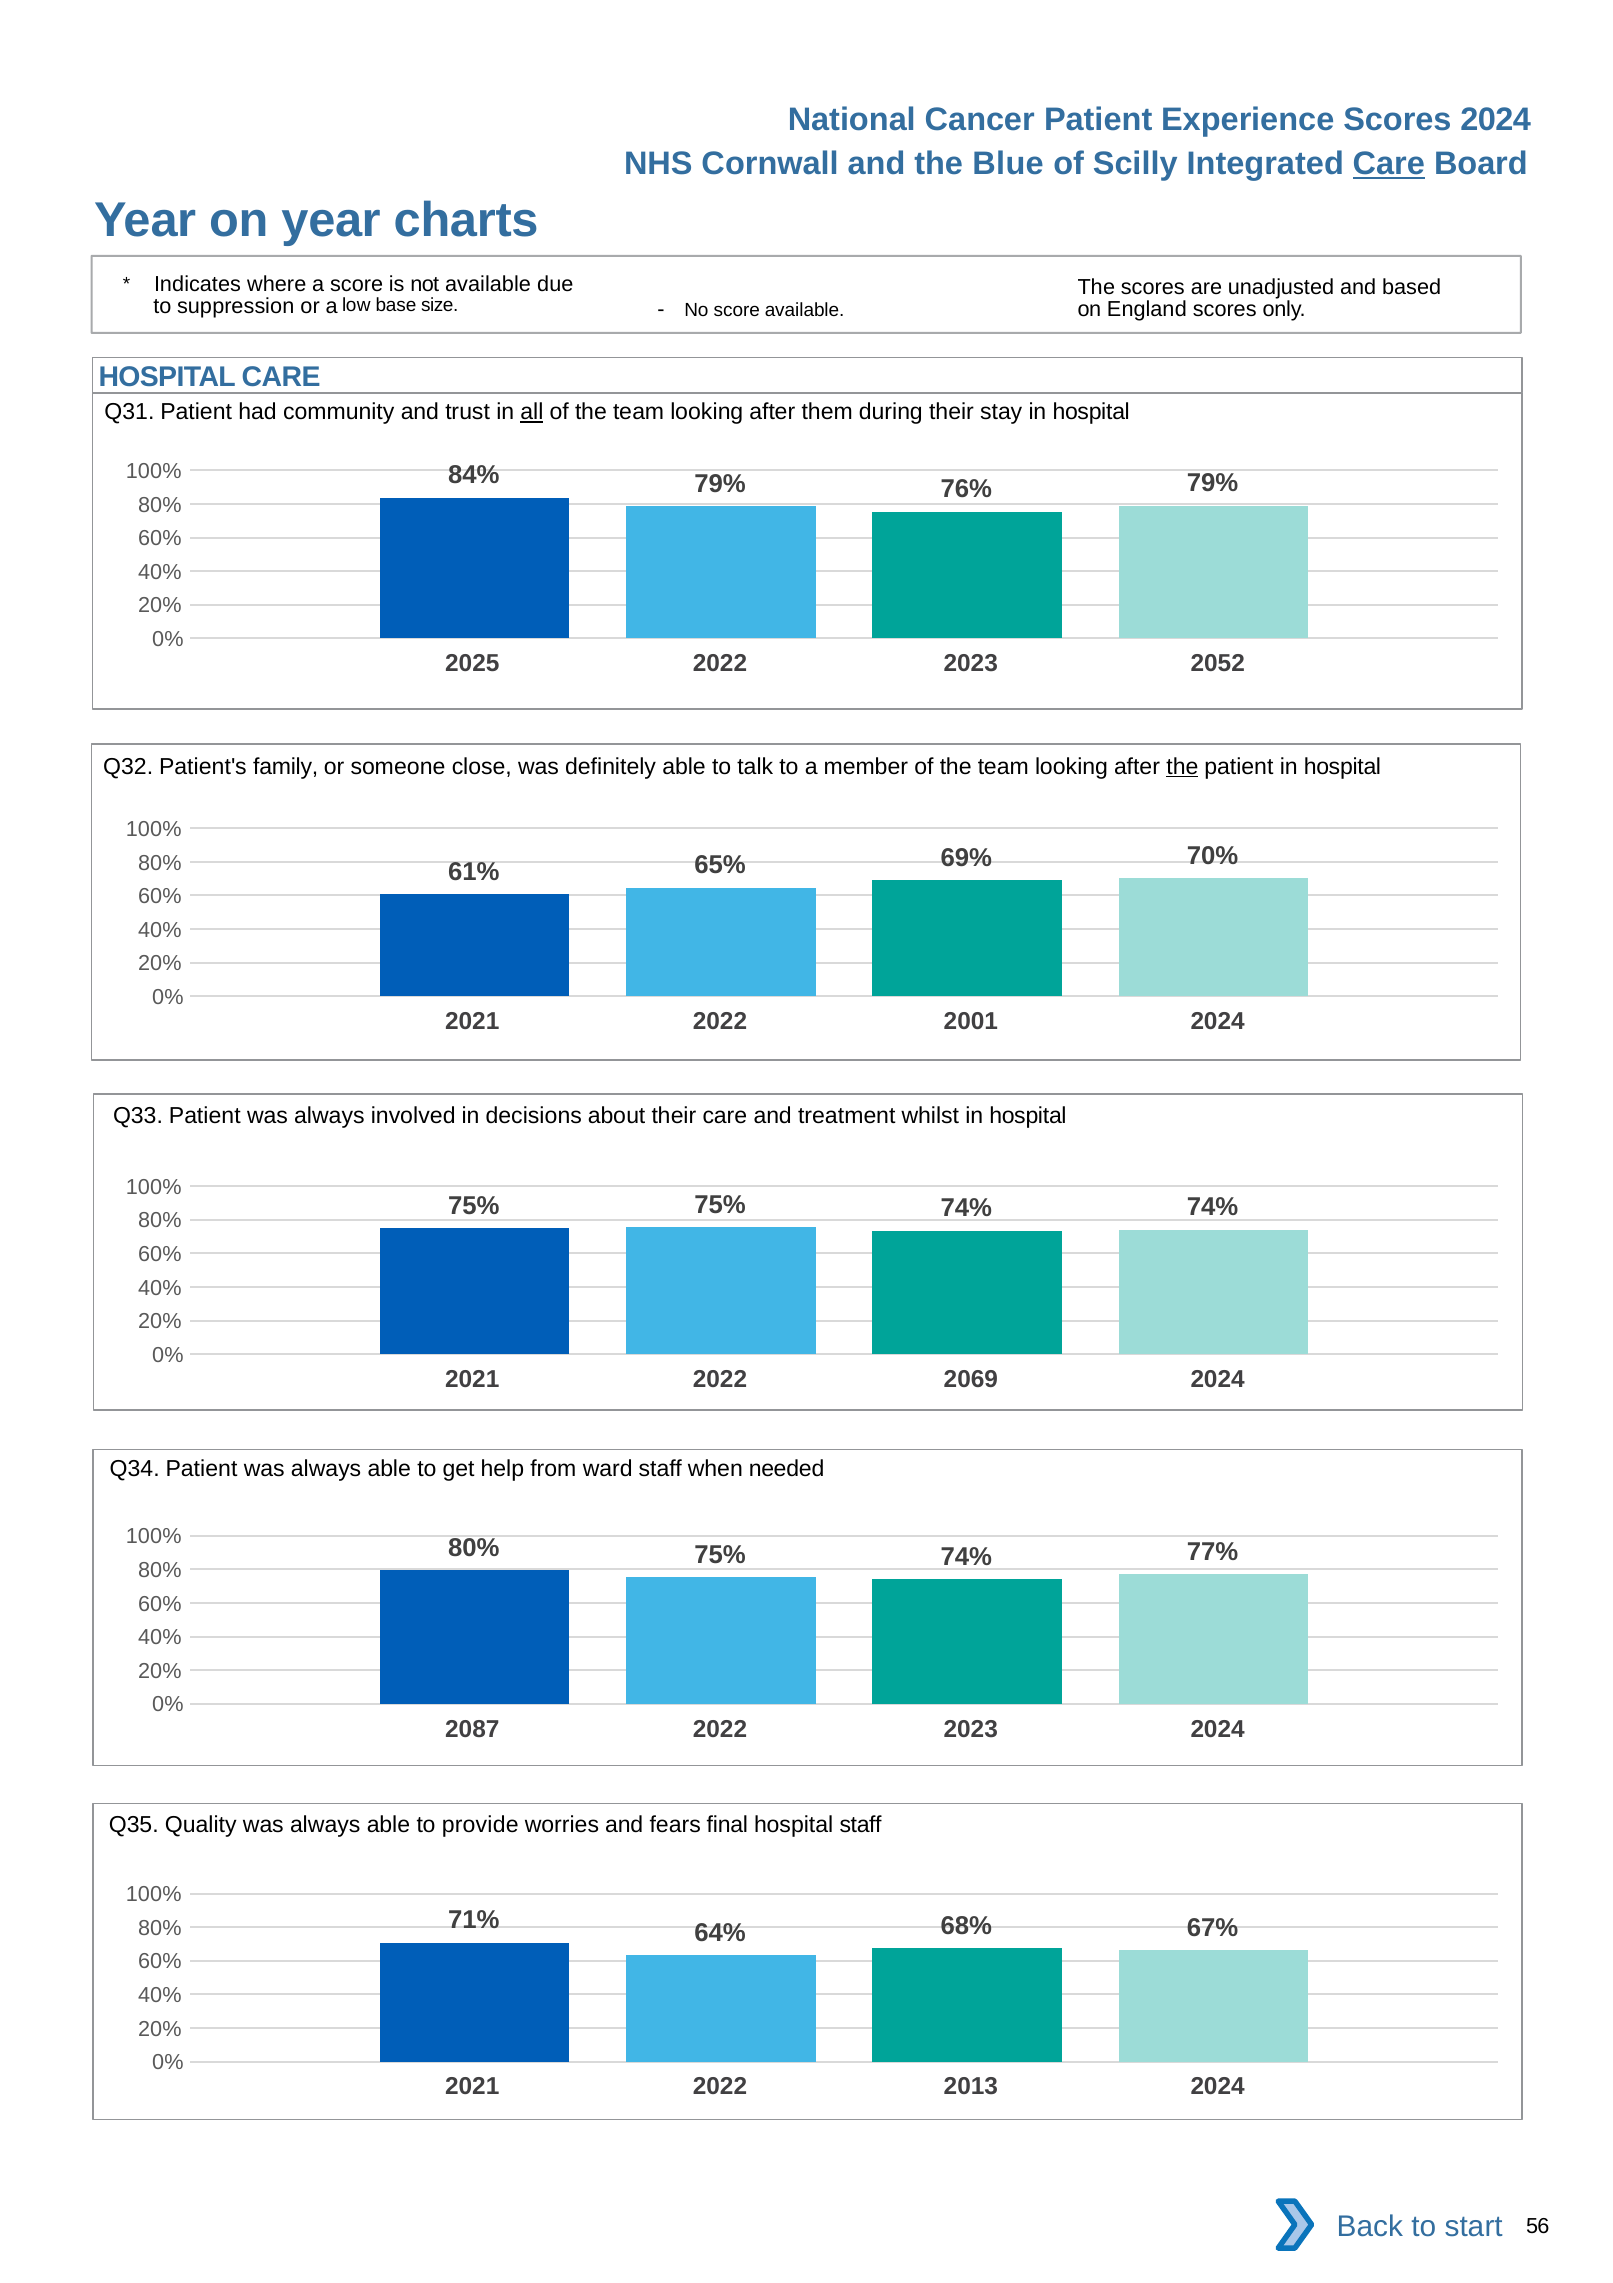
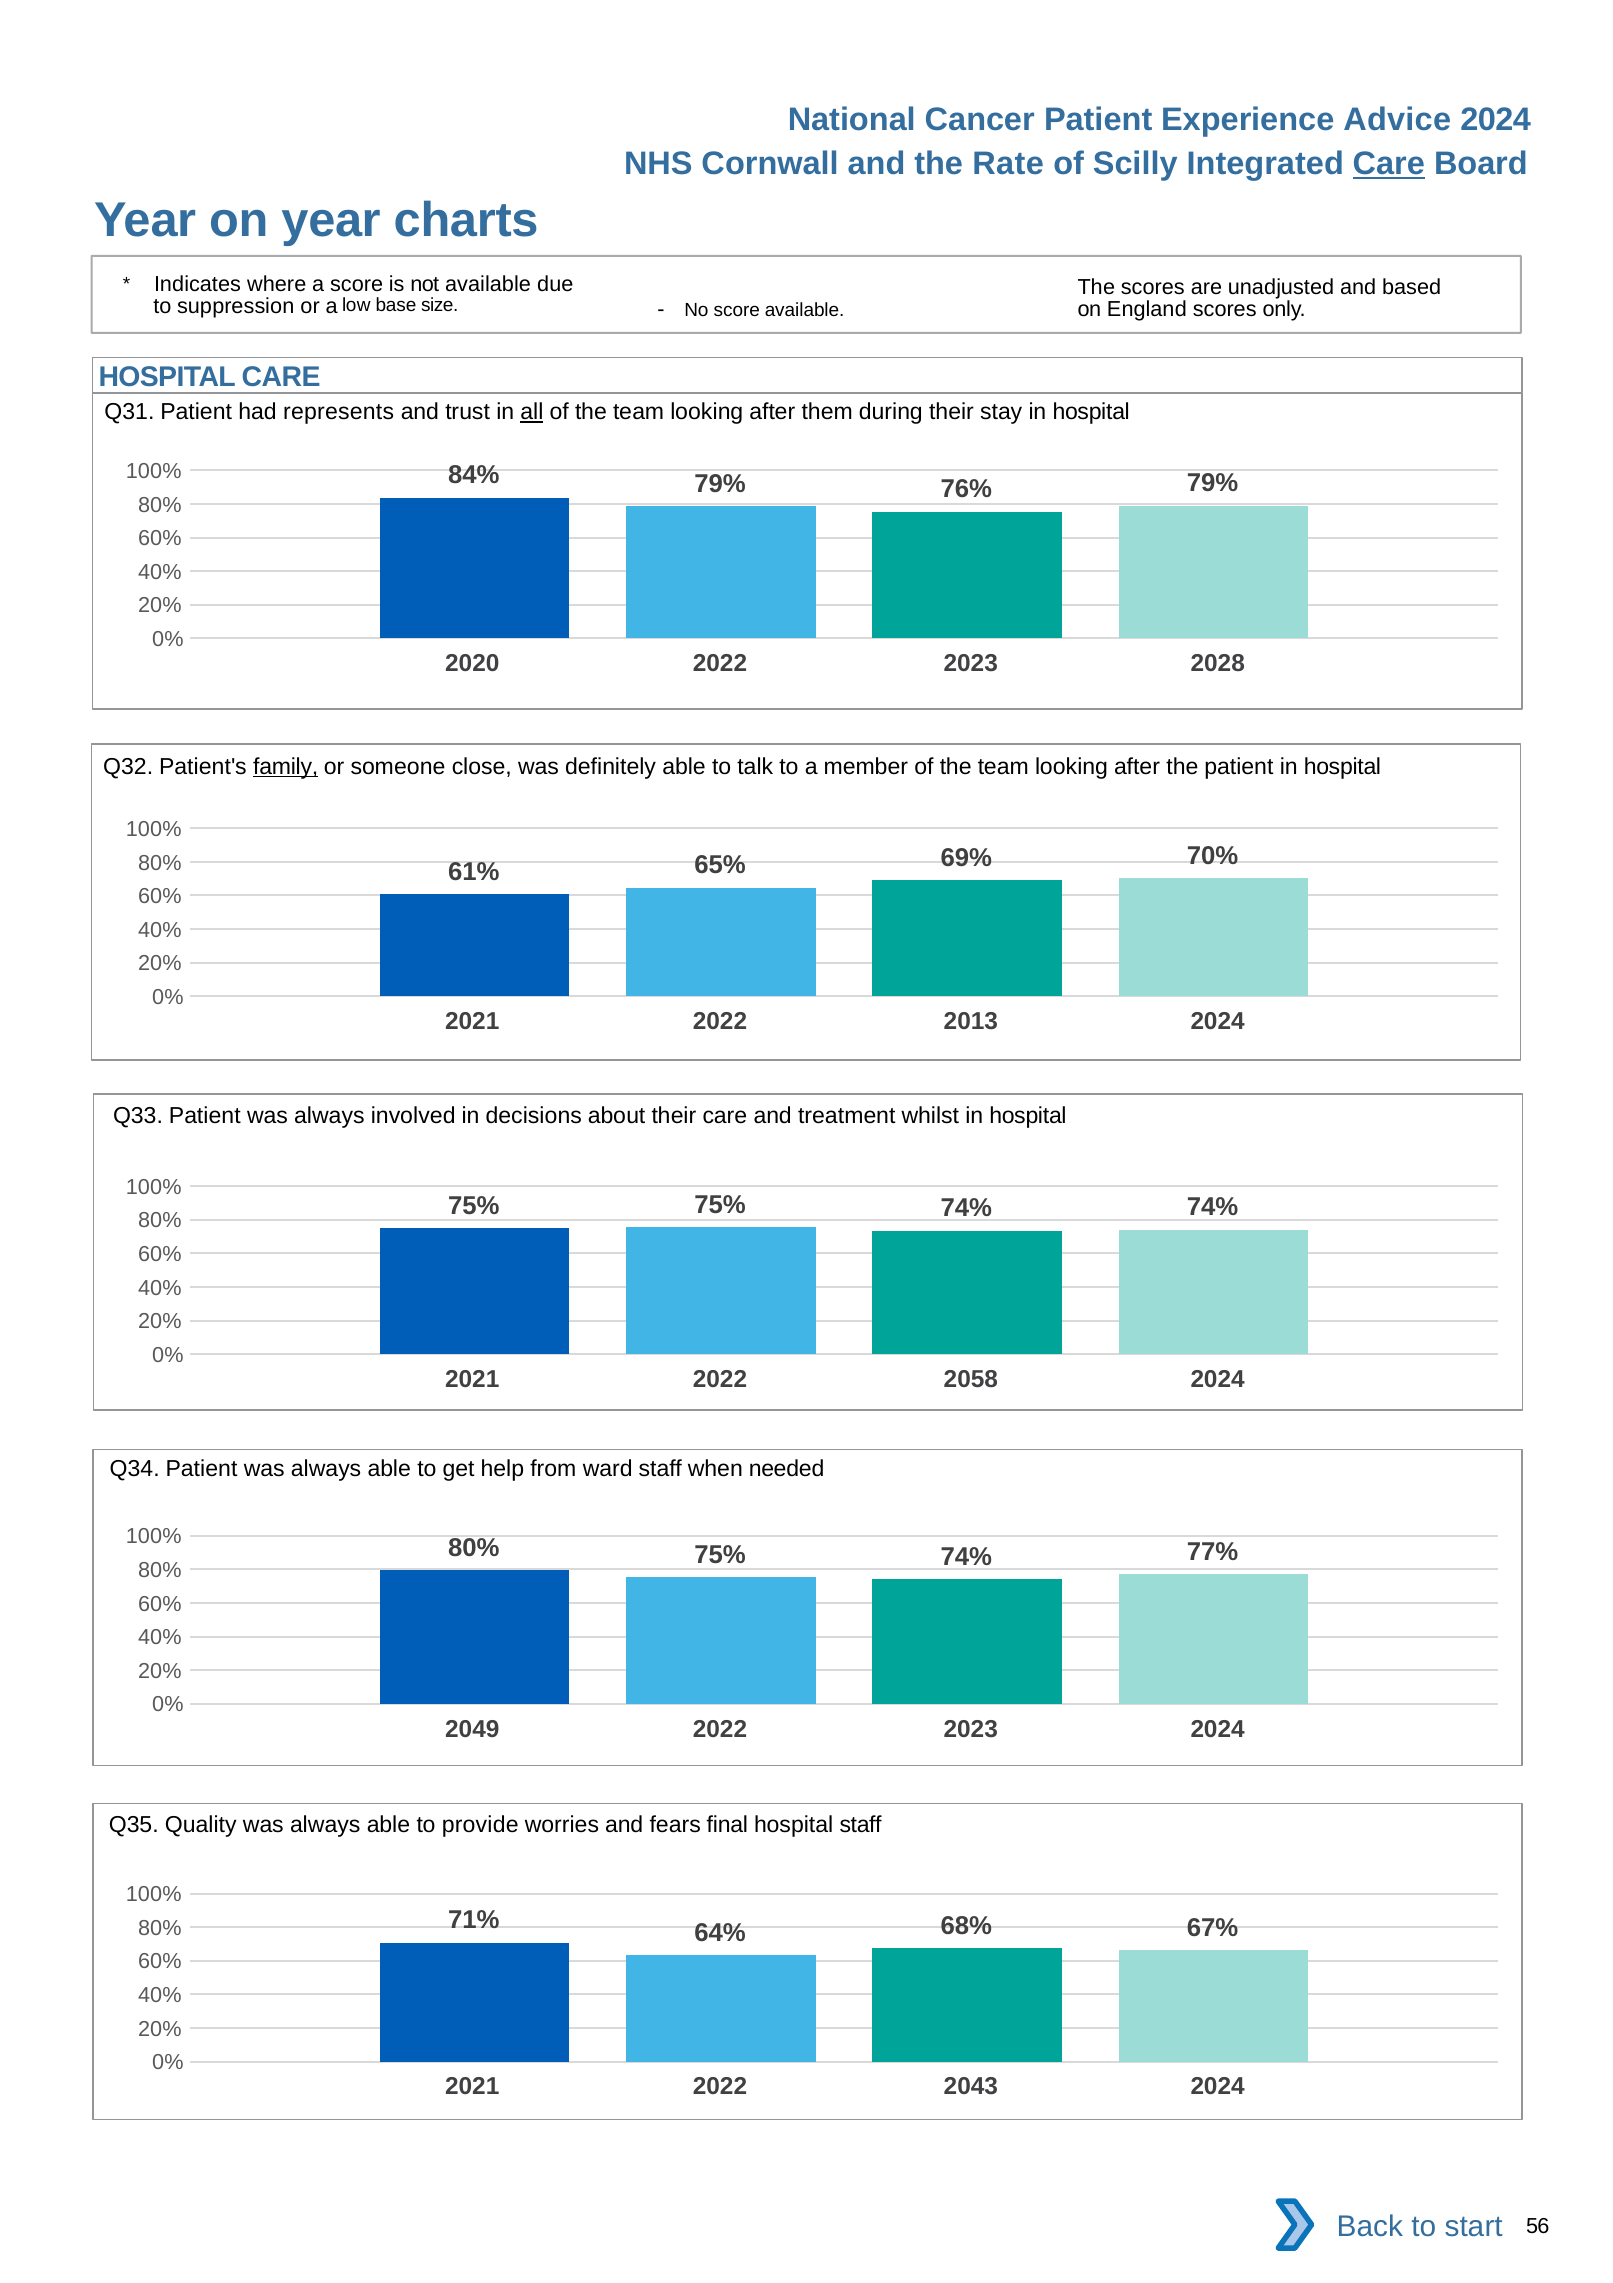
Experience Scores: Scores -> Advice
Blue: Blue -> Rate
community: community -> represents
2025: 2025 -> 2020
2052: 2052 -> 2028
family underline: none -> present
the at (1182, 767) underline: present -> none
2001: 2001 -> 2013
2069: 2069 -> 2058
2087: 2087 -> 2049
2013: 2013 -> 2043
